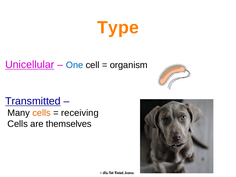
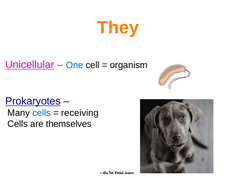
Type: Type -> They
Transmitted: Transmitted -> Prokaryotes
cells at (42, 113) colour: orange -> blue
